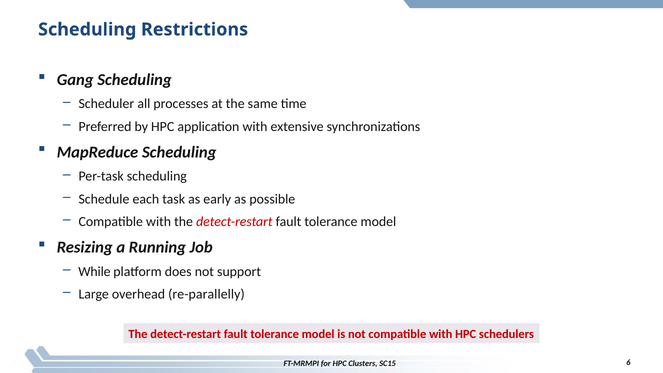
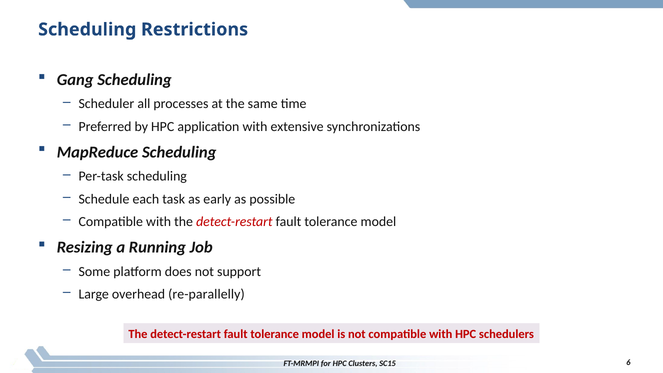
While: While -> Some
